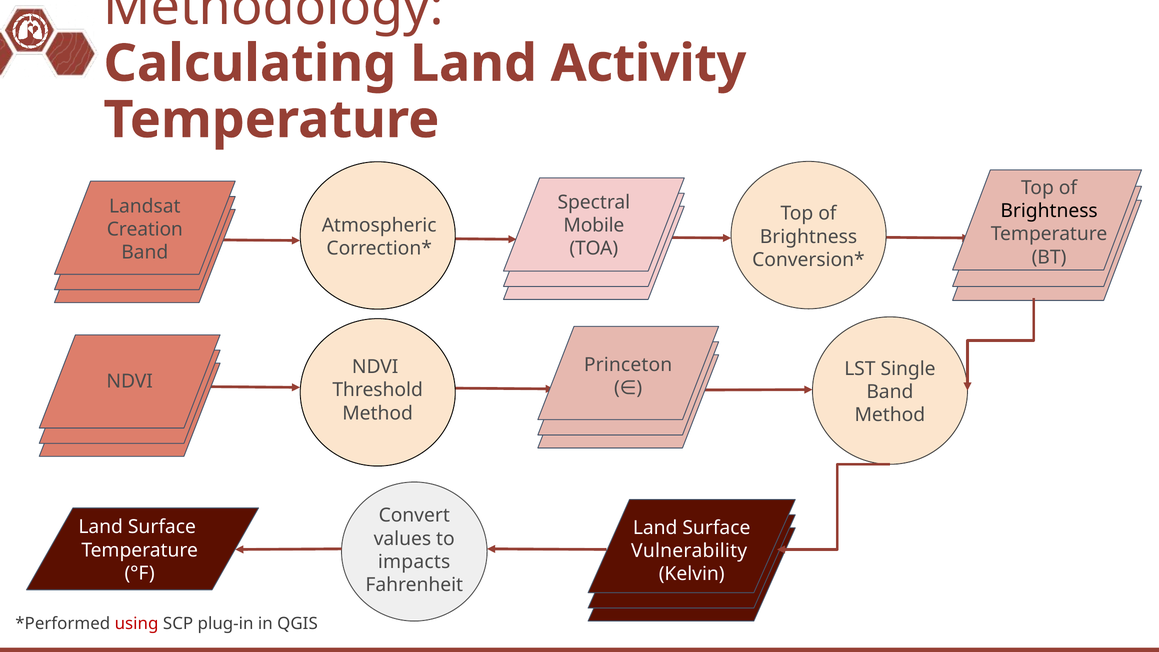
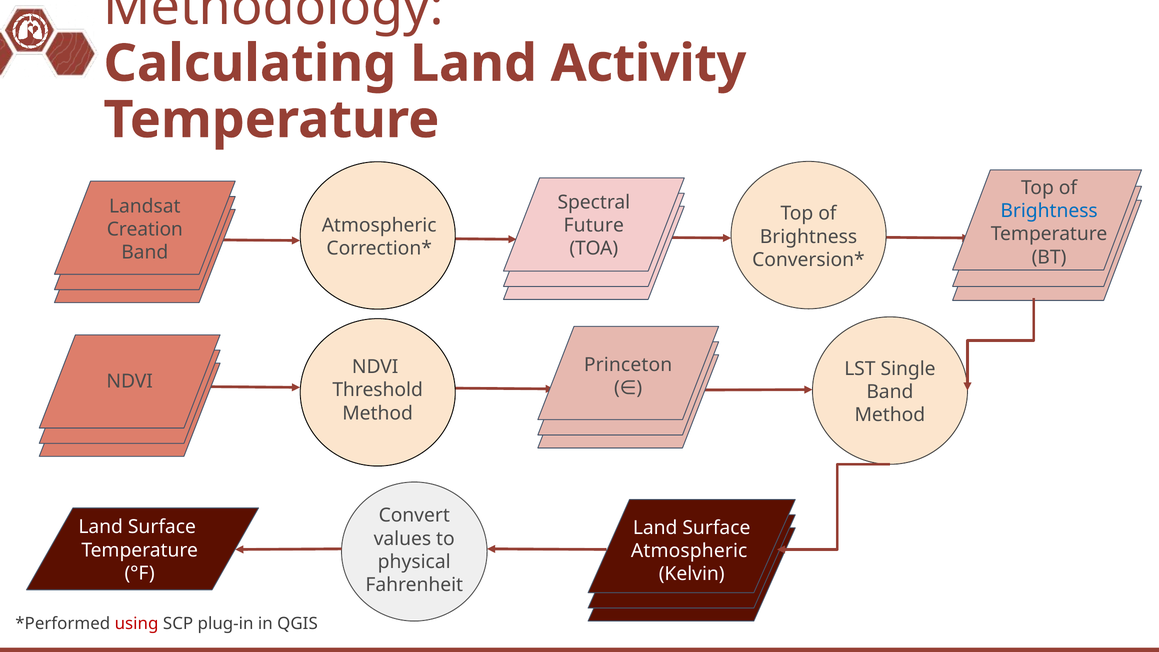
Brightness at (1049, 211) colour: black -> blue
Mobile: Mobile -> Future
Vulnerability at (689, 551): Vulnerability -> Atmospheric
impacts: impacts -> physical
